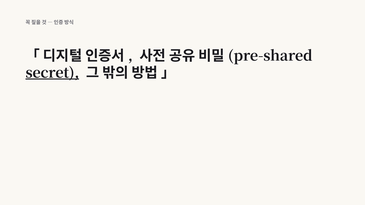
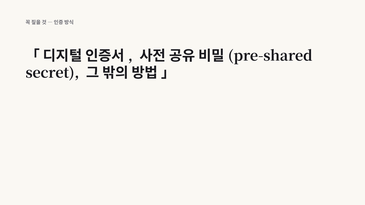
secret underline: present -> none
